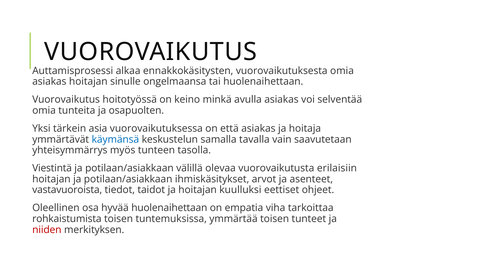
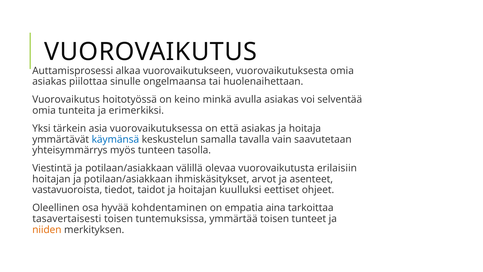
ennakkokäsitysten: ennakkokäsitysten -> vuorovaikutukseen
asiakas hoitajan: hoitajan -> piilottaa
osapuolten: osapuolten -> erimerkiksi
hyvää huolenaihettaan: huolenaihettaan -> kohdentaminen
viha: viha -> aina
rohkaistumista: rohkaistumista -> tasavertaisesti
niiden colour: red -> orange
